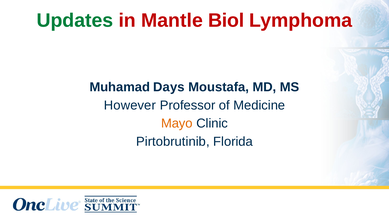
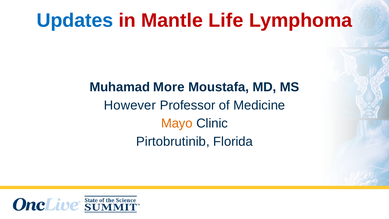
Updates colour: green -> blue
Biol: Biol -> Life
Days: Days -> More
